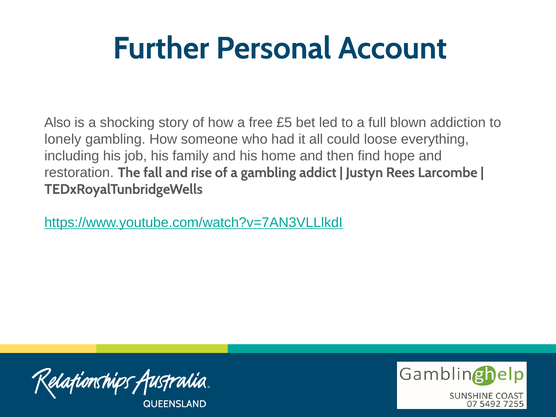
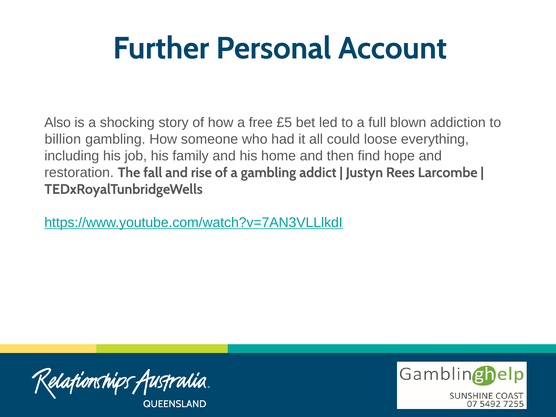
lonely: lonely -> billion
